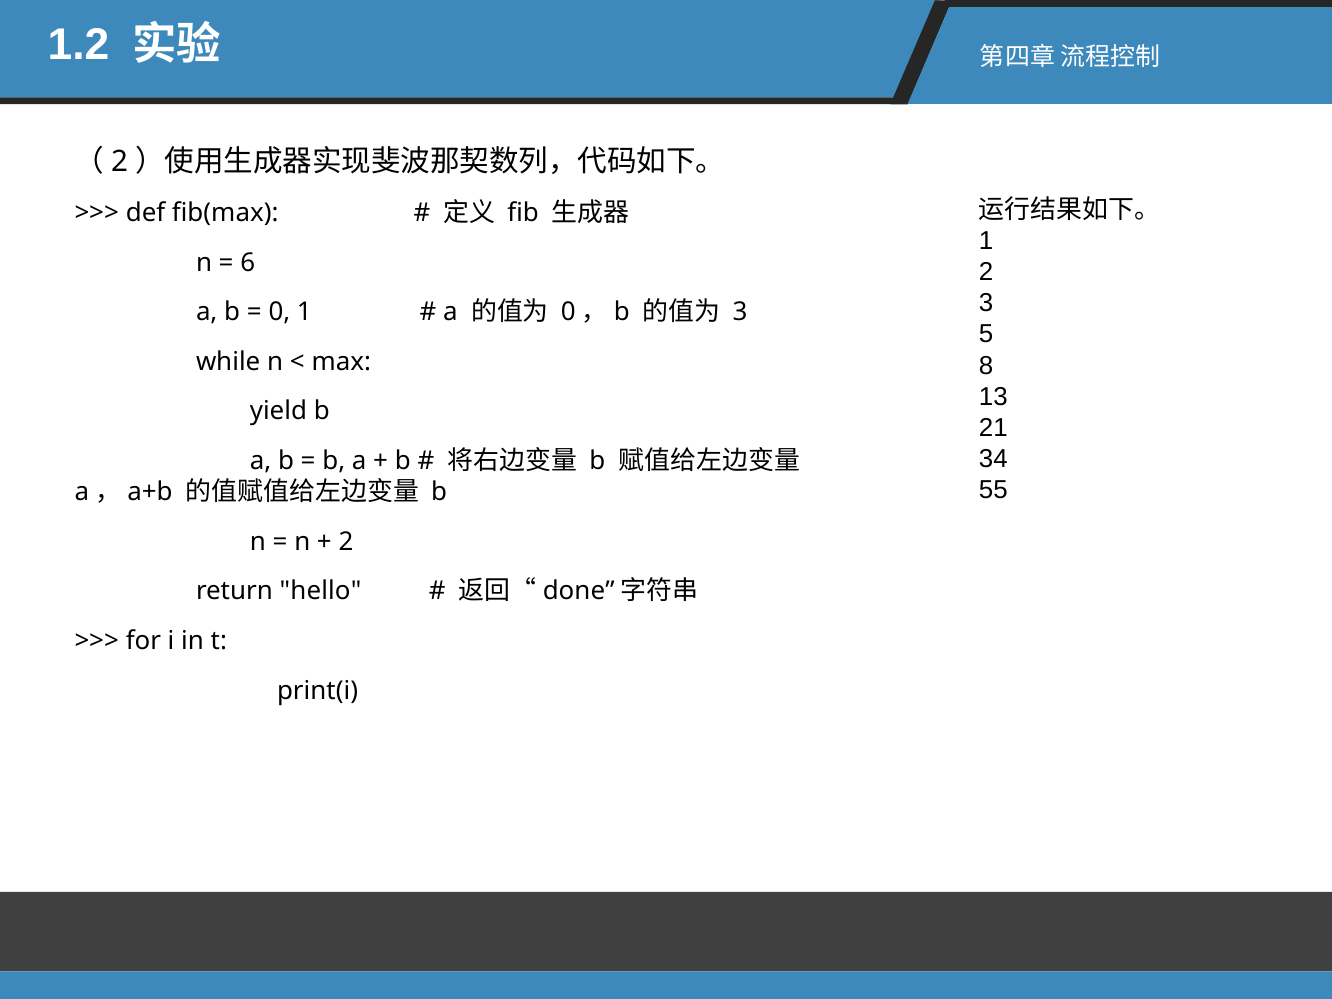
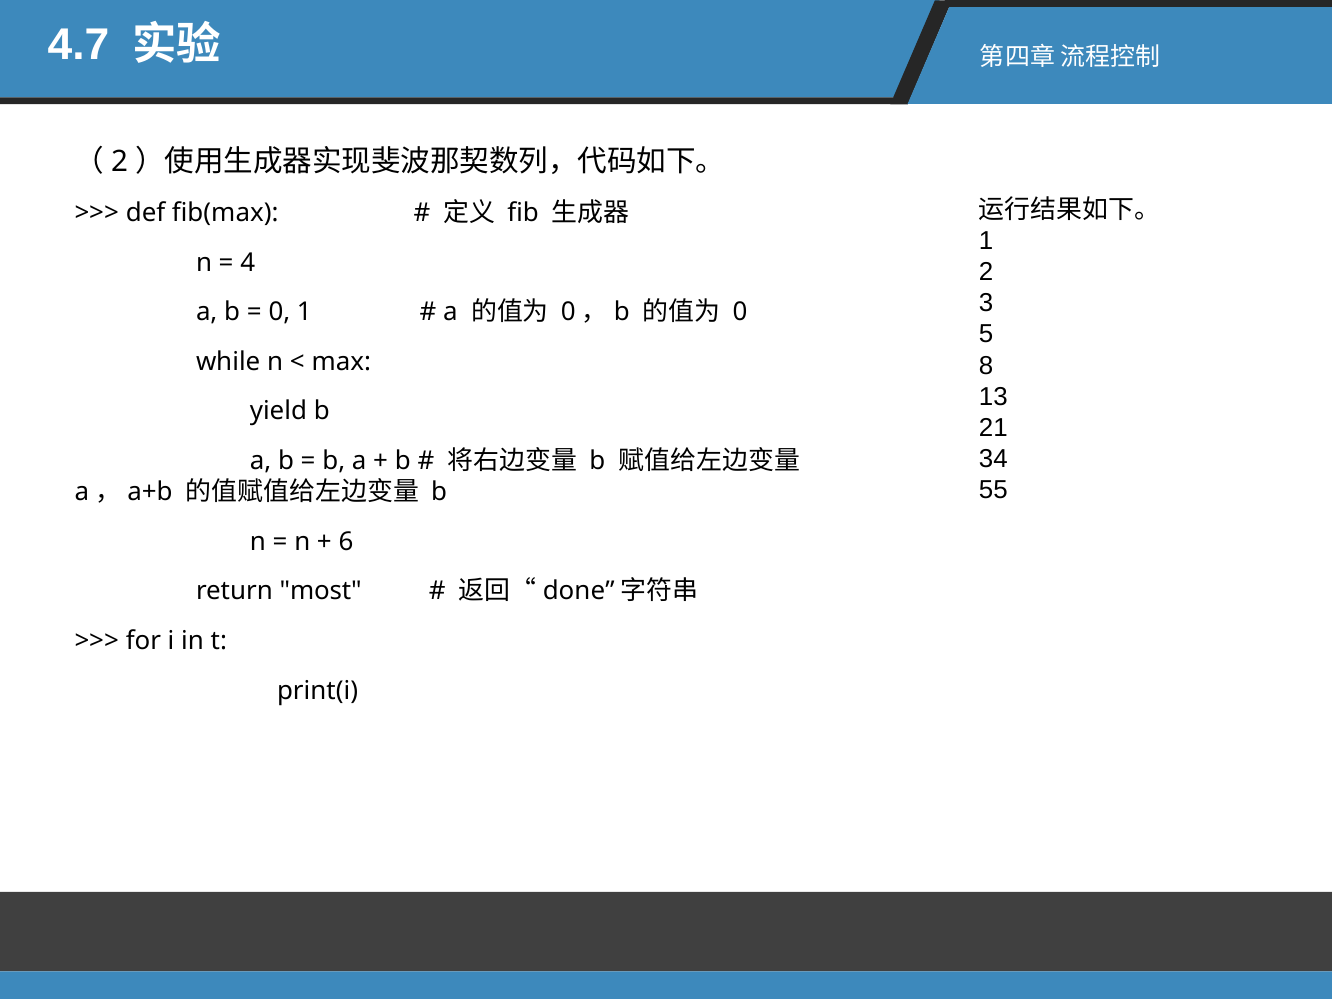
1.2: 1.2 -> 4.7
6: 6 -> 4
3 at (740, 312): 3 -> 0
2 at (346, 542): 2 -> 6
hello: hello -> most
